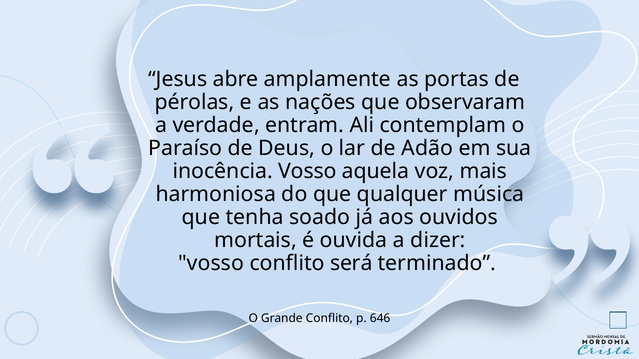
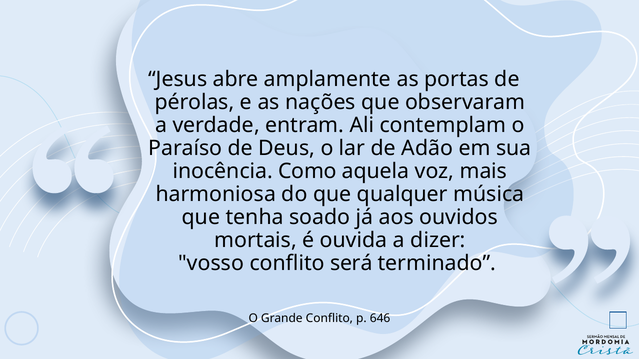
inocência Vosso: Vosso -> Como
